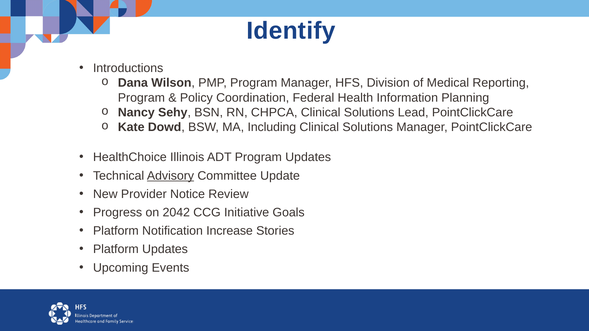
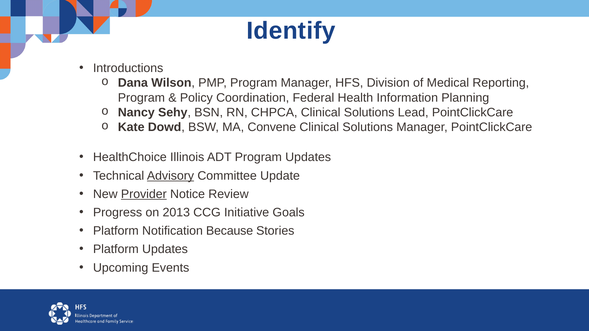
Including: Including -> Convene
Provider underline: none -> present
2042: 2042 -> 2013
Increase: Increase -> Because
